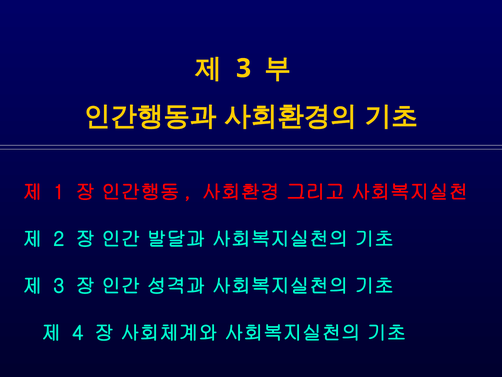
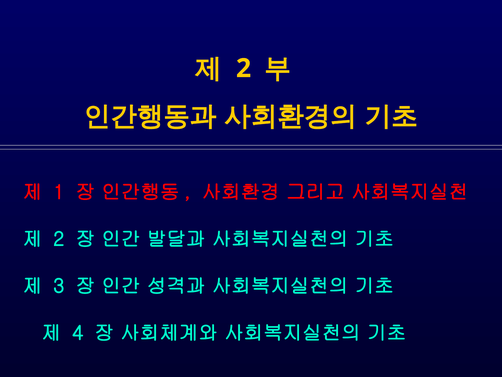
3 at (244, 68): 3 -> 2
